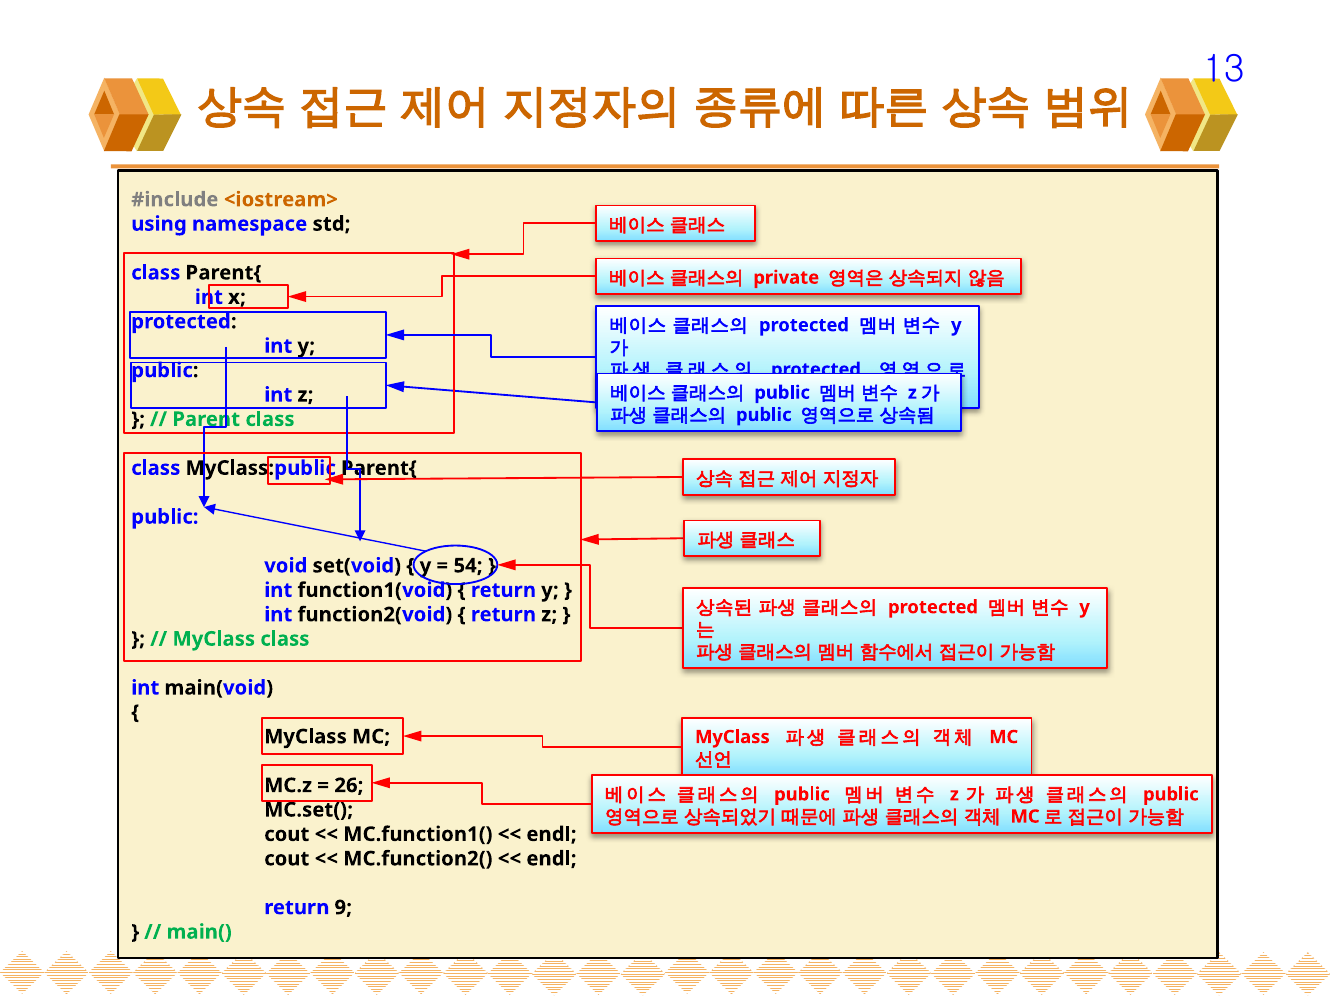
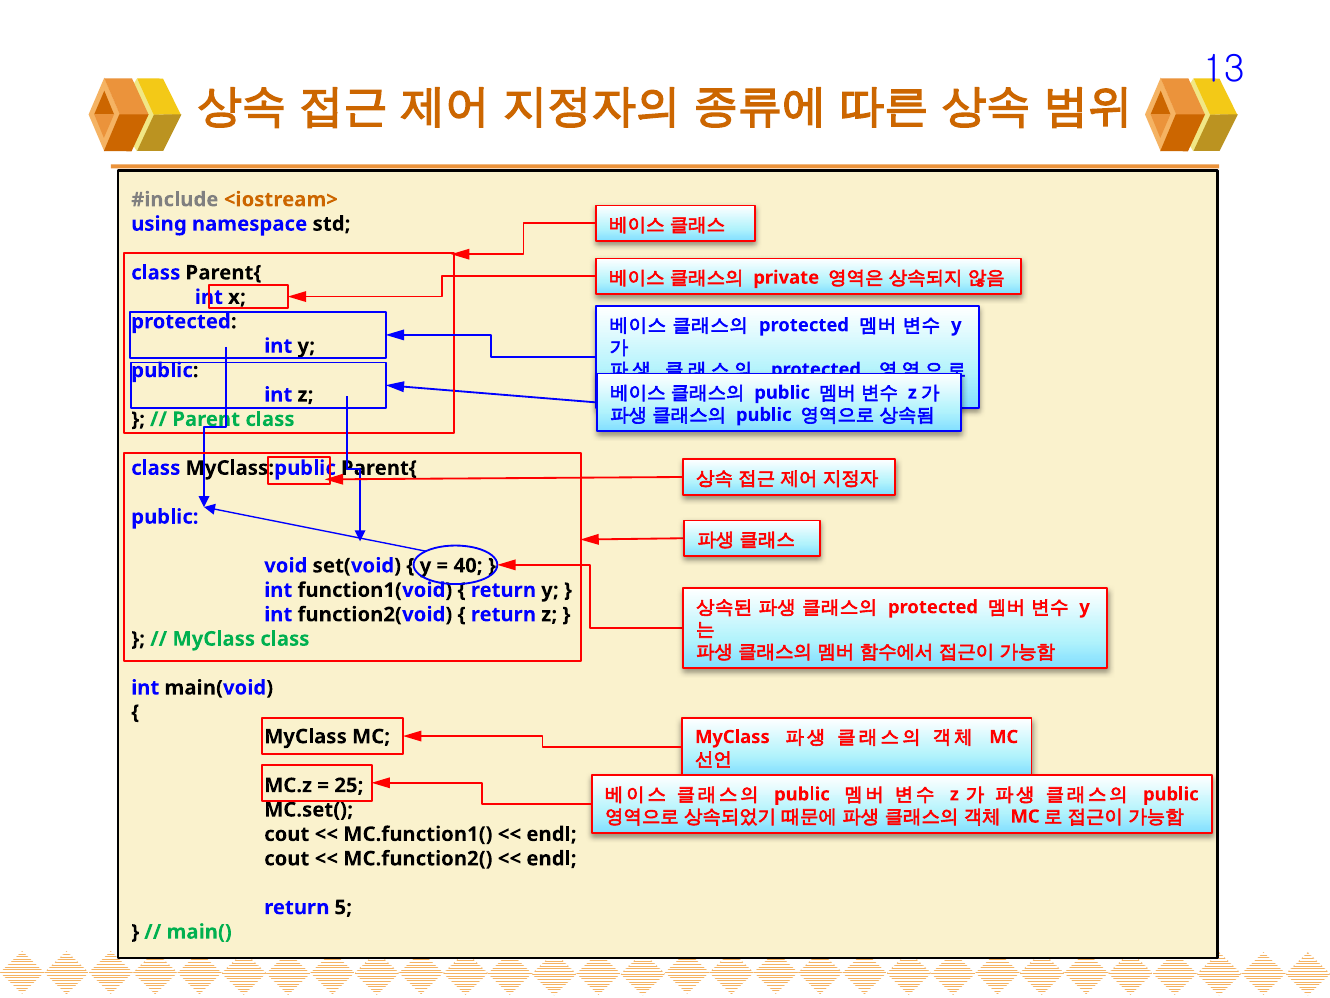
54: 54 -> 40
26: 26 -> 25
9: 9 -> 5
